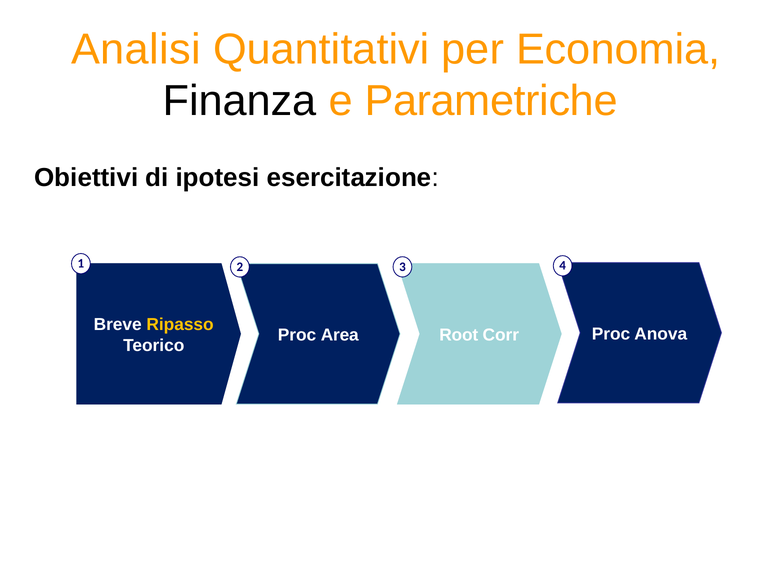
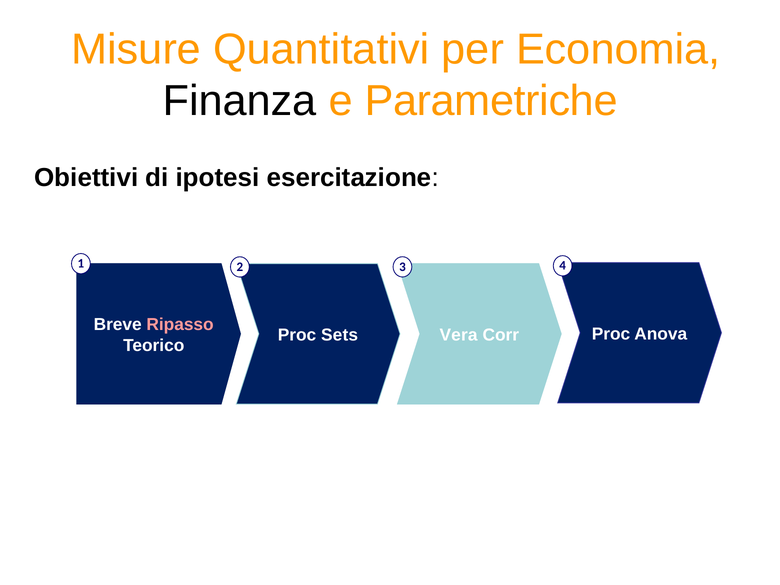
Analisi: Analisi -> Misure
Ripasso colour: yellow -> pink
Area: Area -> Sets
Root: Root -> Vera
